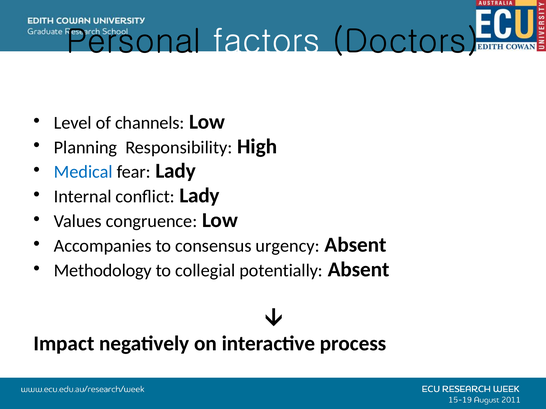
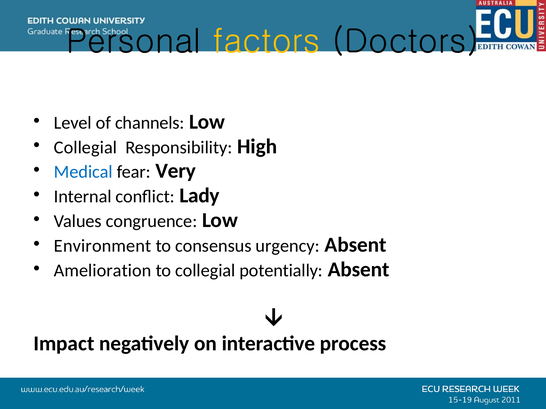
factors colour: white -> yellow
Planning at (86, 148): Planning -> Collegial
fear Lady: Lady -> Very
Accompanies: Accompanies -> Environment
Methodology: Methodology -> Amelioration
